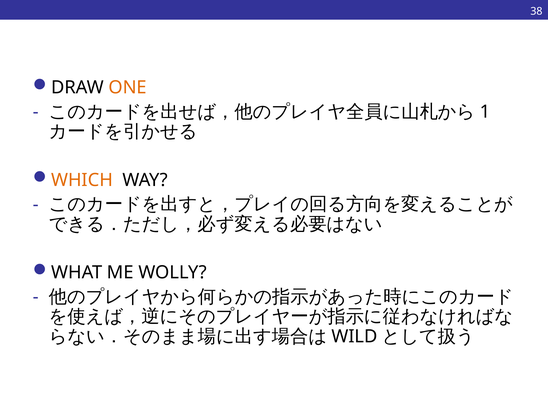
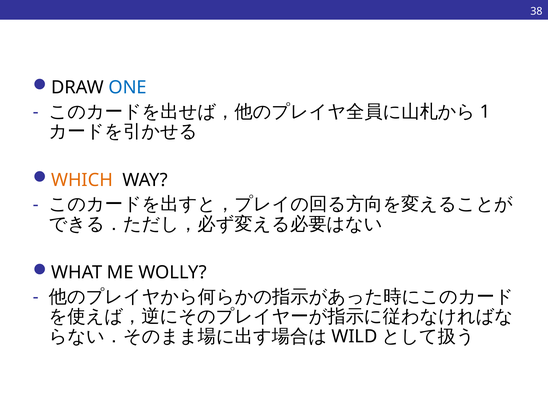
ONE colour: orange -> blue
